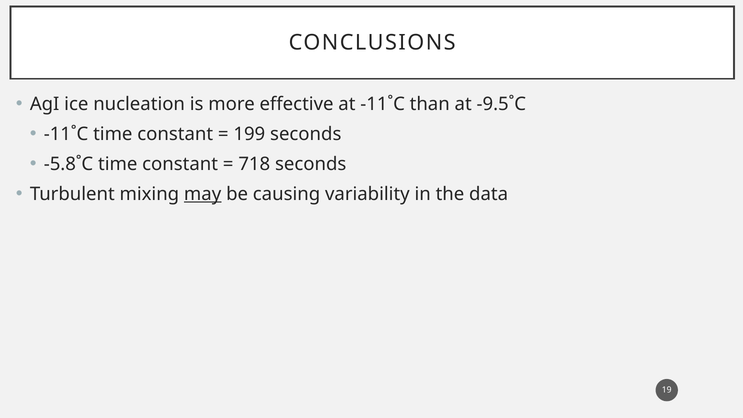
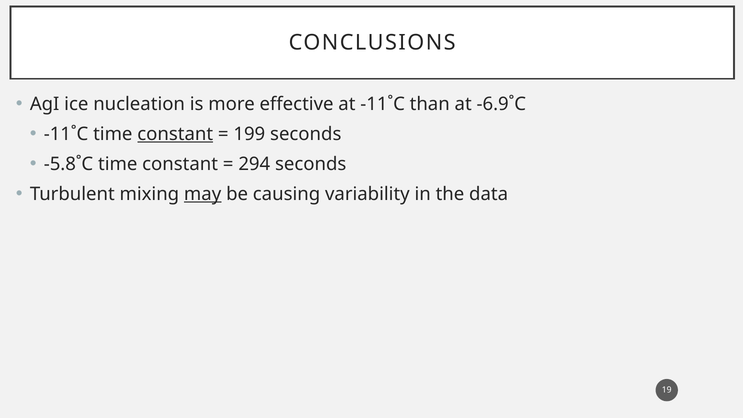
-9.5˚C: -9.5˚C -> -6.9˚C
constant at (175, 134) underline: none -> present
718: 718 -> 294
